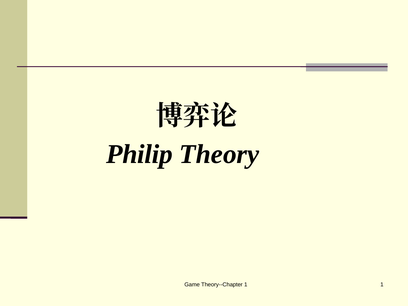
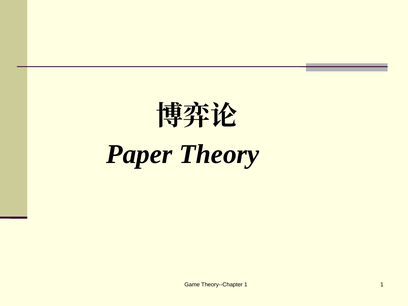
Philip: Philip -> Paper
